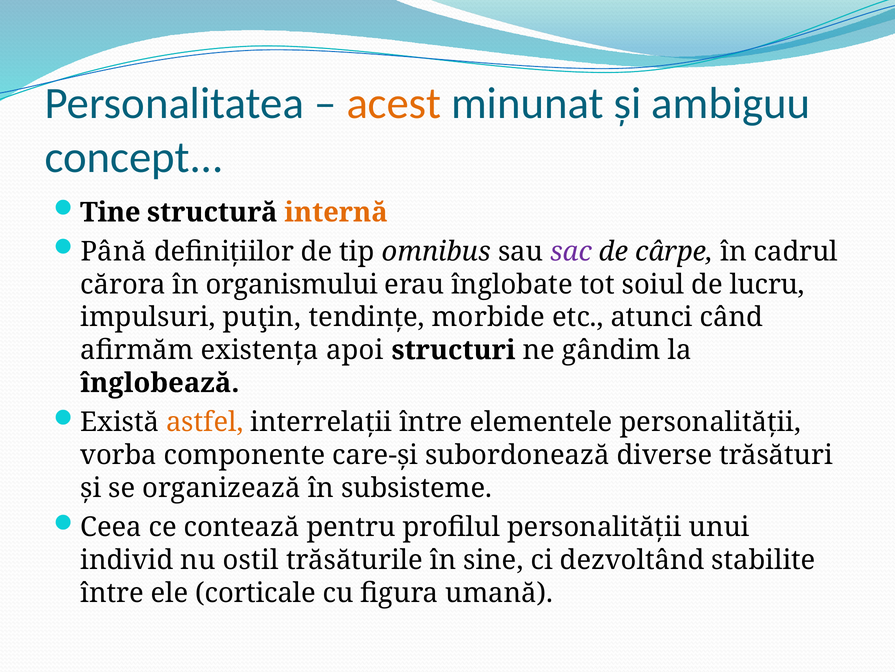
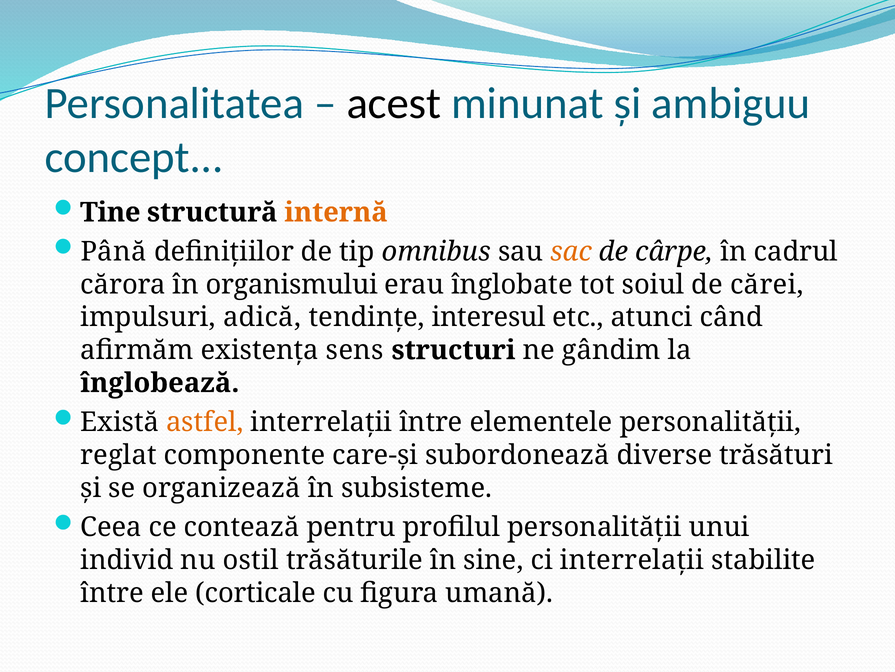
acest colour: orange -> black
sac colour: purple -> orange
lucru: lucru -> cărei
puţin: puţin -> adică
morbide: morbide -> interesul
apoi: apoi -> sens
vorba: vorba -> reglat
ci dezvoltând: dezvoltând -> interrelații
